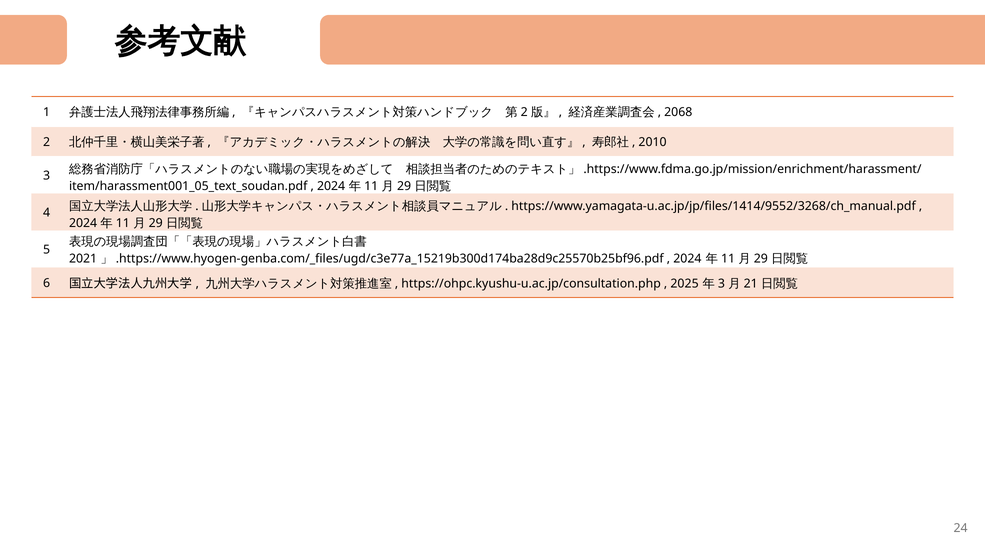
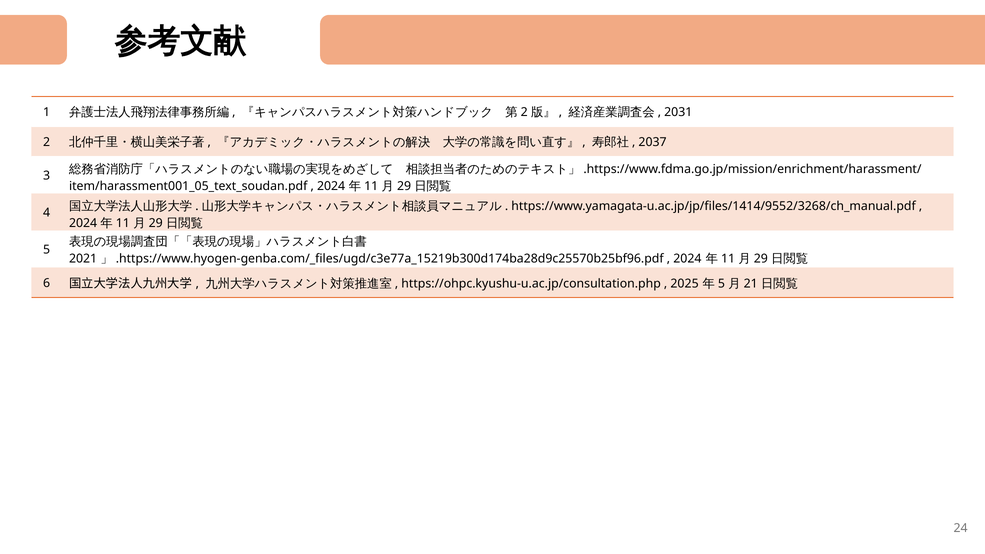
2068: 2068 -> 2031
2010: 2010 -> 2037
3 at (721, 284): 3 -> 5
